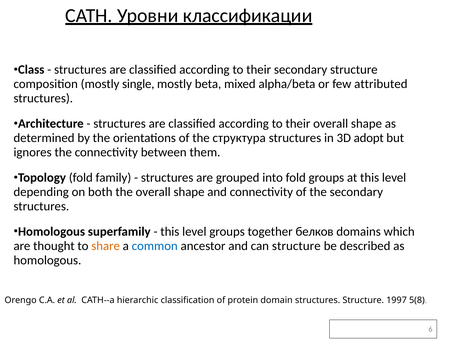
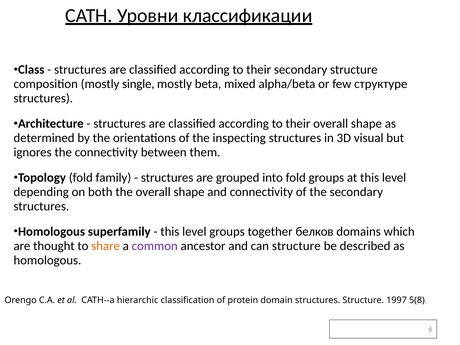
attributed: attributed -> структуре
структура: структура -> inspecting
adopt: adopt -> visual
common colour: blue -> purple
